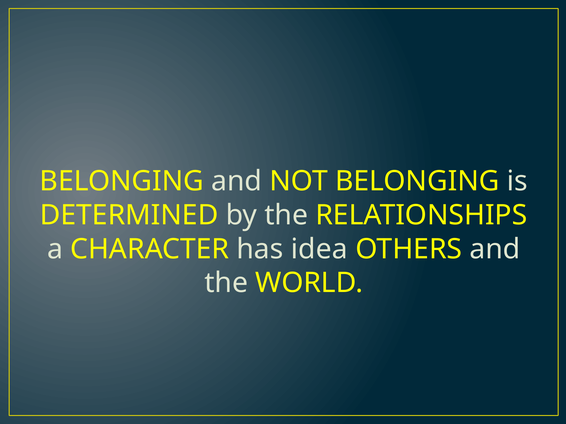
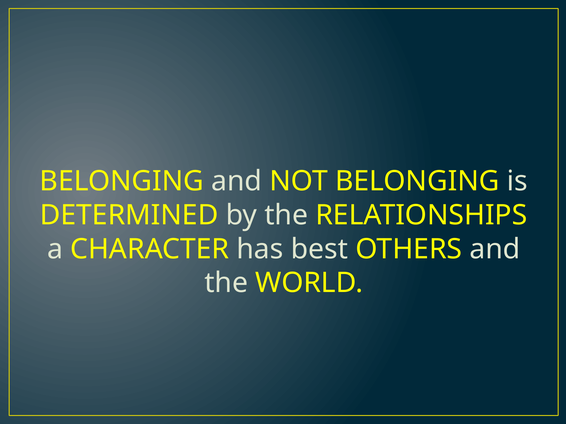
idea: idea -> best
